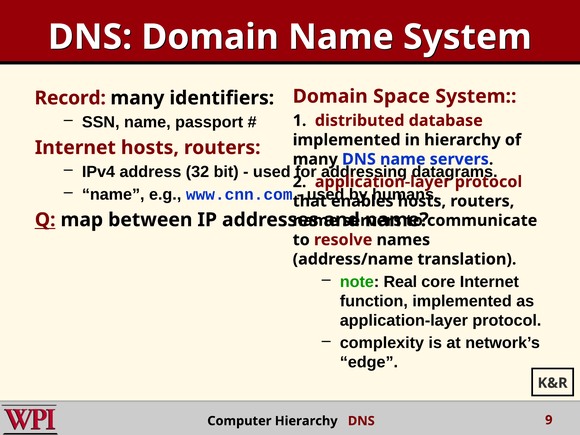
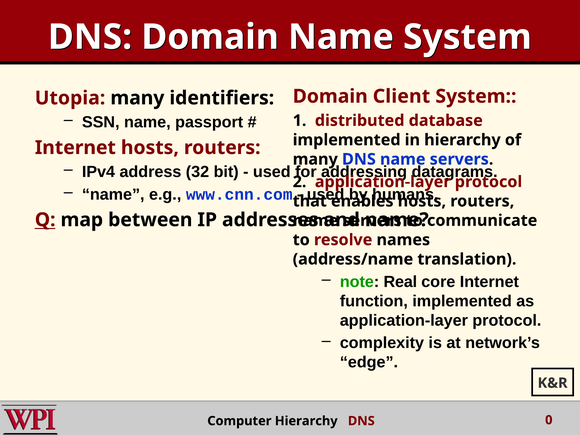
Space: Space -> Client
Record: Record -> Utopia
9: 9 -> 0
